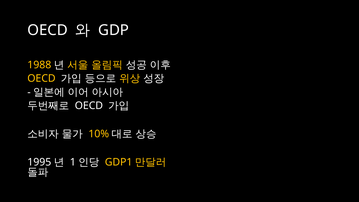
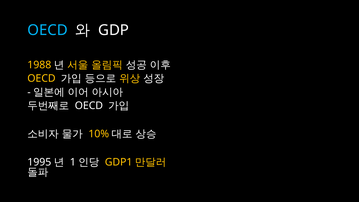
OECD at (48, 30) colour: white -> light blue
